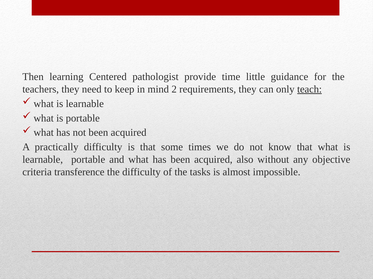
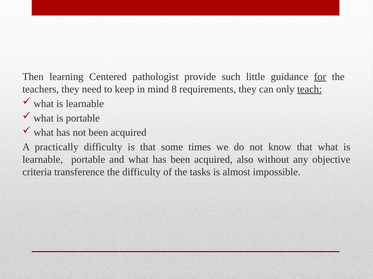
time: time -> such
for underline: none -> present
2: 2 -> 8
